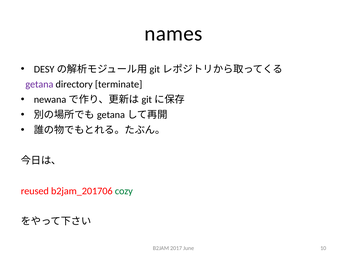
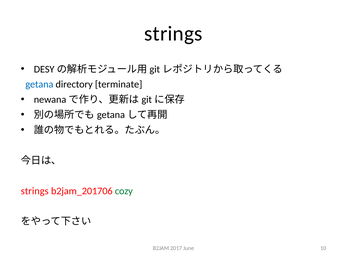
names at (173, 34): names -> strings
getana colour: purple -> blue
reused at (35, 191): reused -> strings
